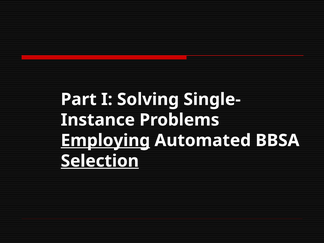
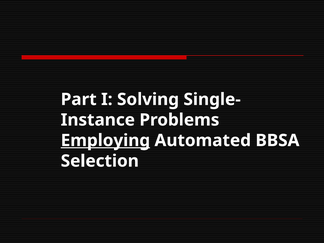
Selection underline: present -> none
